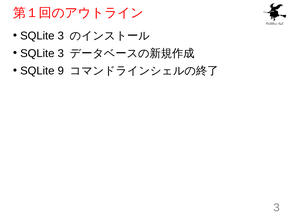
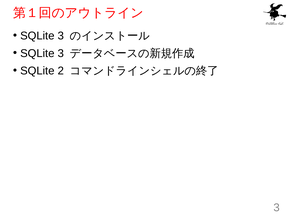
9: 9 -> 2
